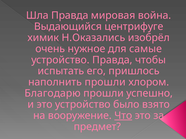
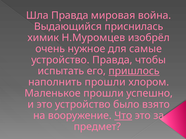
центрифуге: центрифуге -> приснилась
Н.Оказались: Н.Оказались -> Н.Муромцев
пришлось underline: none -> present
Благодарю: Благодарю -> Маленькое
